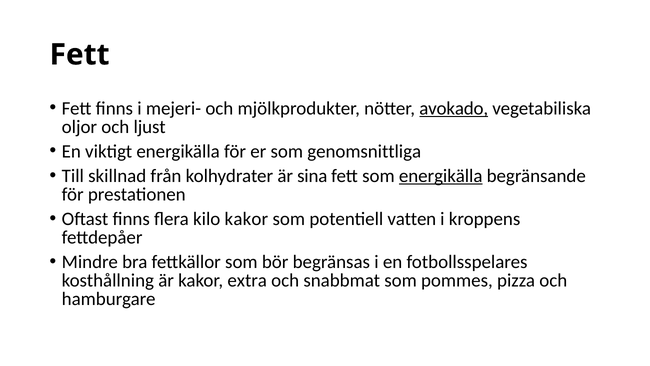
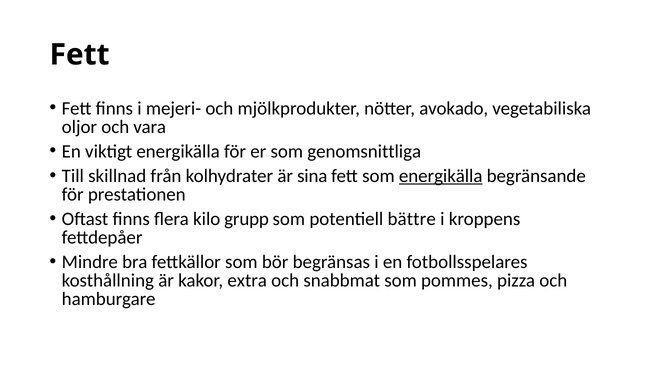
avokado underline: present -> none
ljust: ljust -> vara
kilo kakor: kakor -> grupp
vatten: vatten -> bättre
